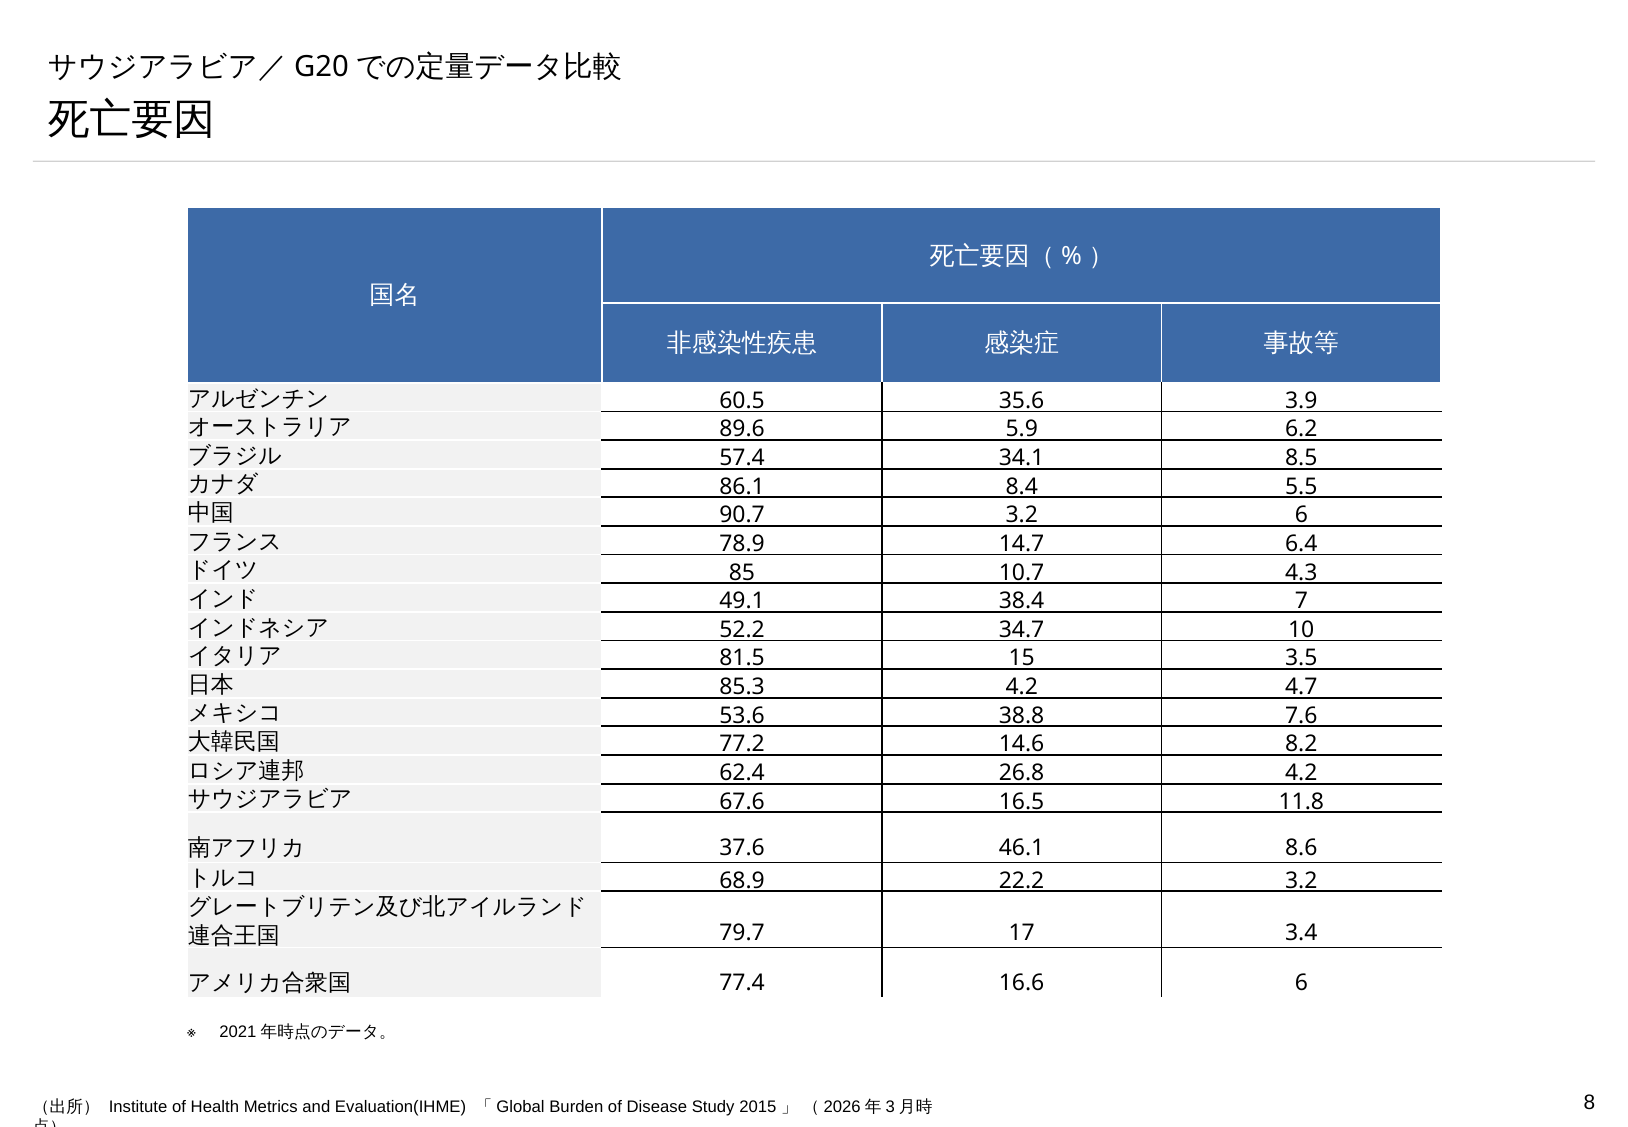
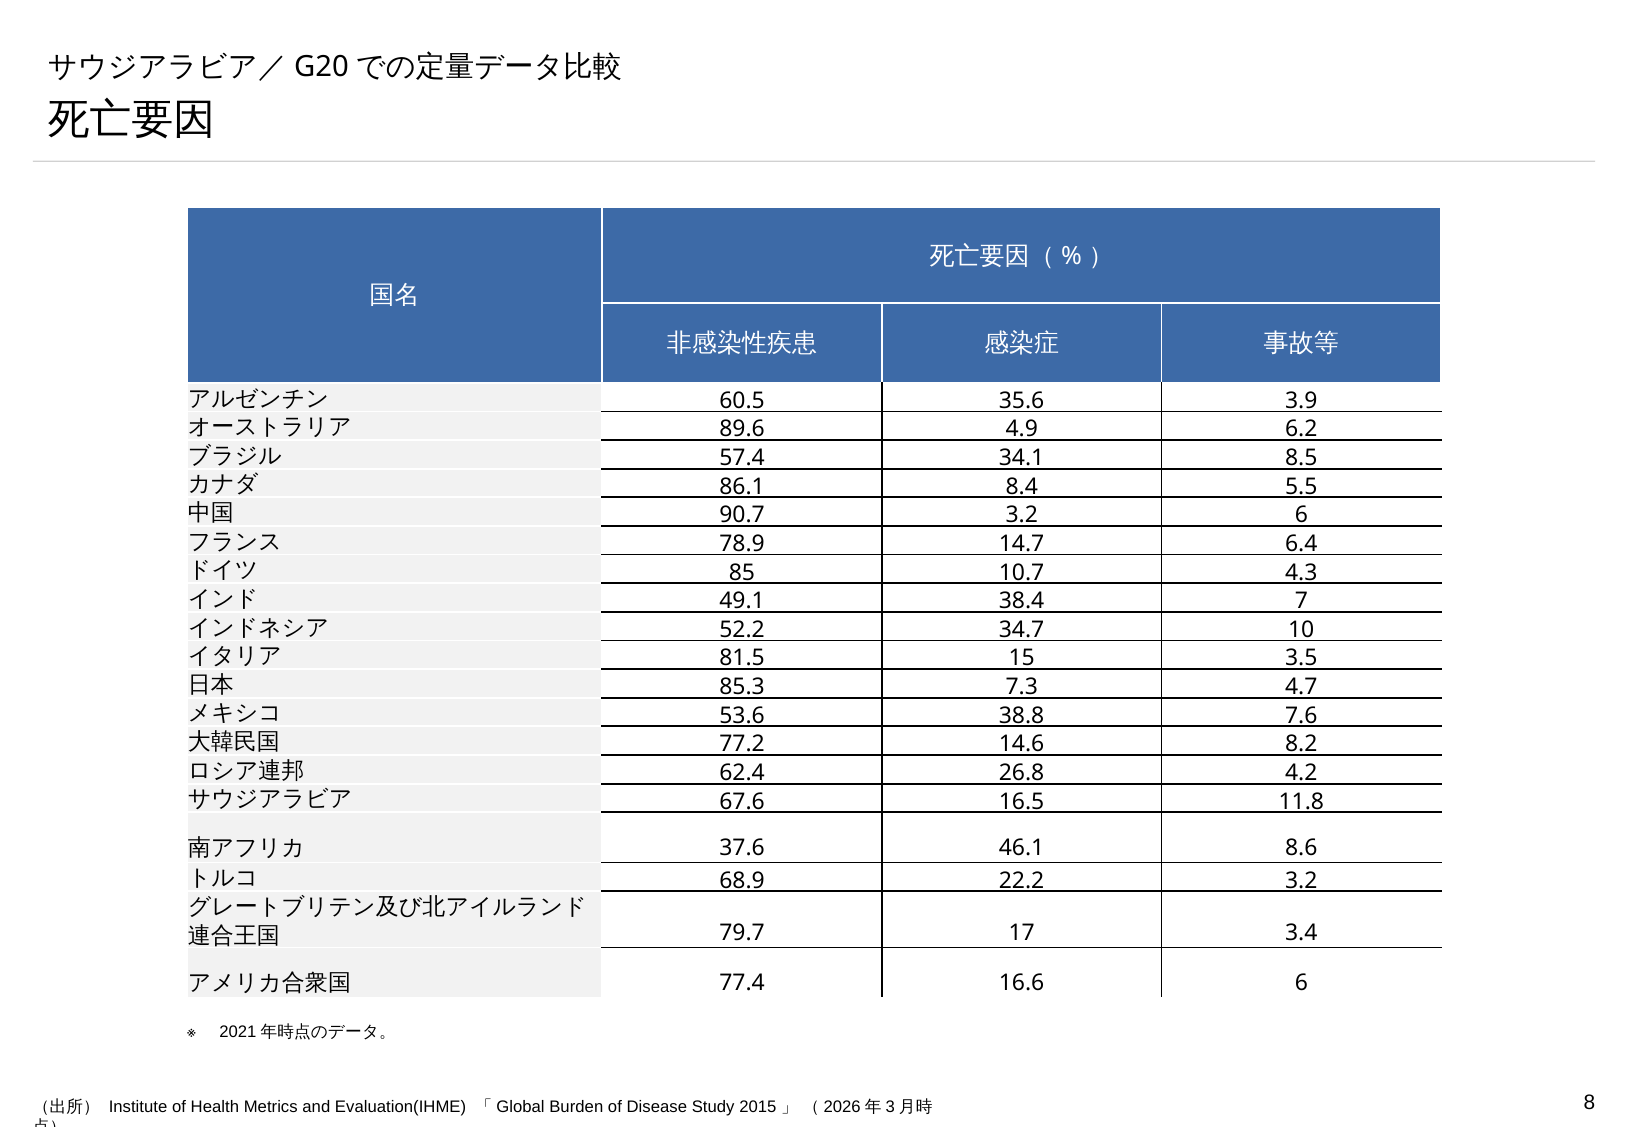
5.9: 5.9 -> 4.9
85.3 4.2: 4.2 -> 7.3
